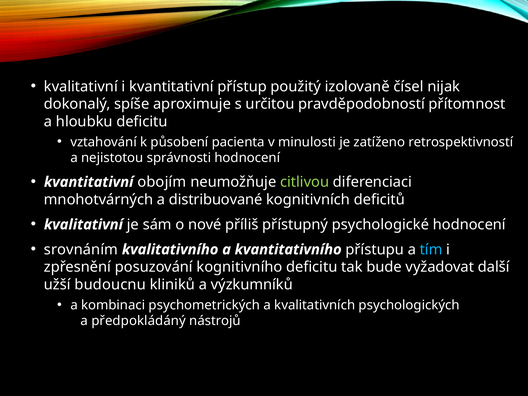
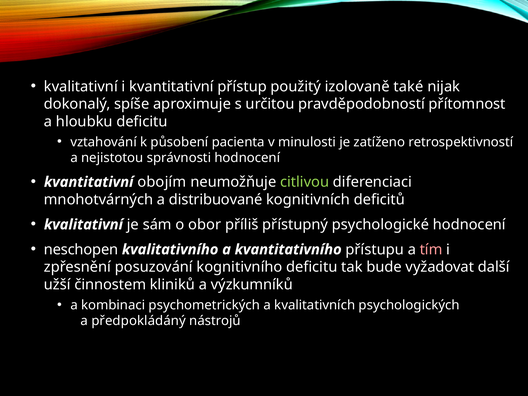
čísel: čísel -> také
nové: nové -> obor
srovnáním: srovnáním -> neschopen
tím colour: light blue -> pink
budoucnu: budoucnu -> činnostem
